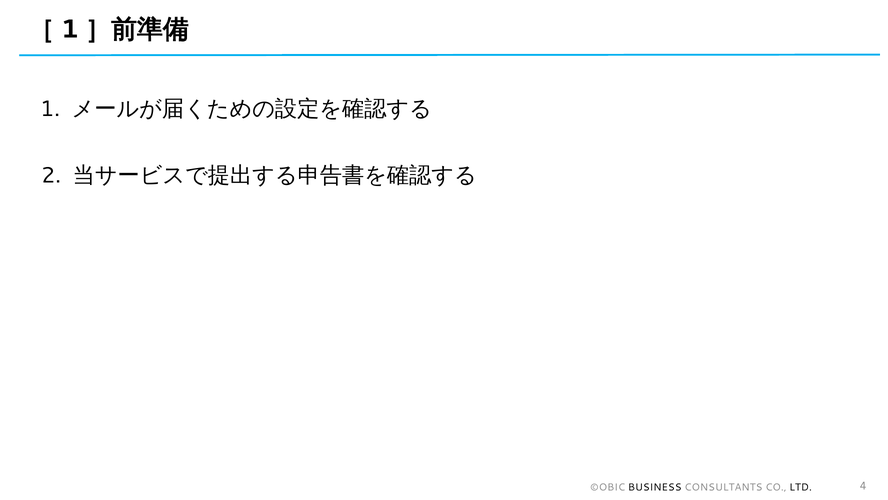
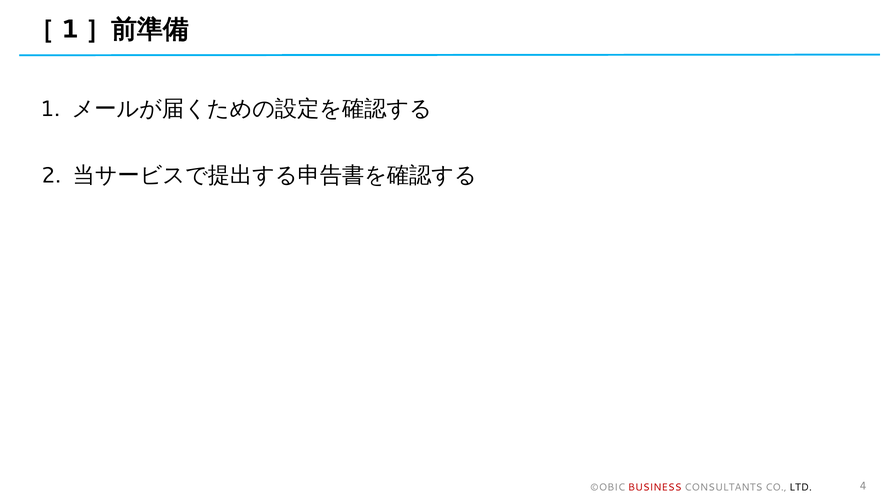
BUSINESS colour: black -> red
